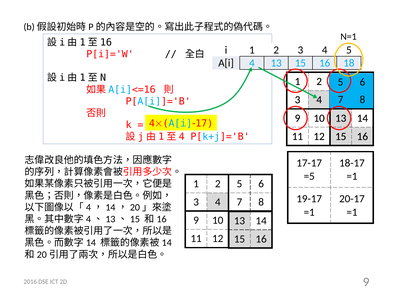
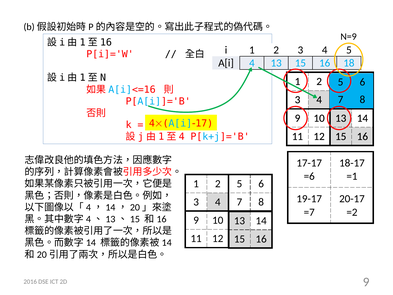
N=1: N=1 -> N=9
=5: =5 -> =6
=1 at (309, 212): =1 -> =7
=1 at (352, 212): =1 -> =2
